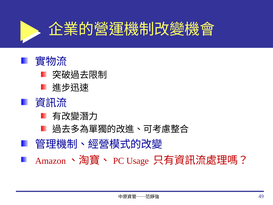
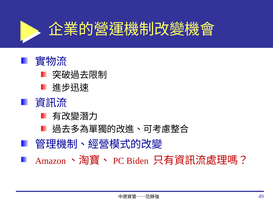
Usage: Usage -> Biden
